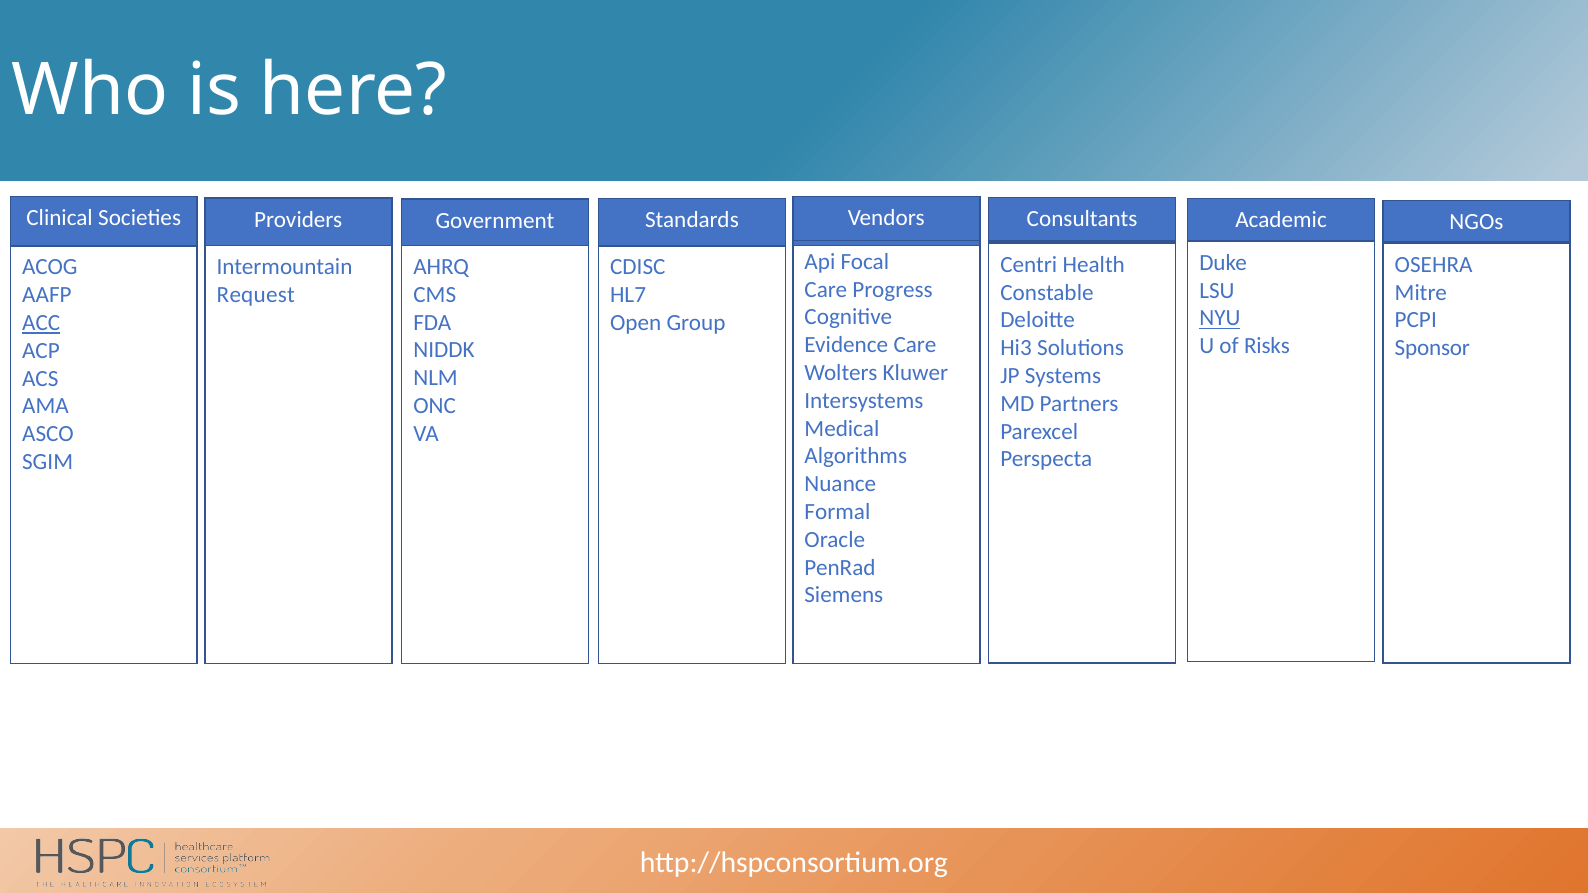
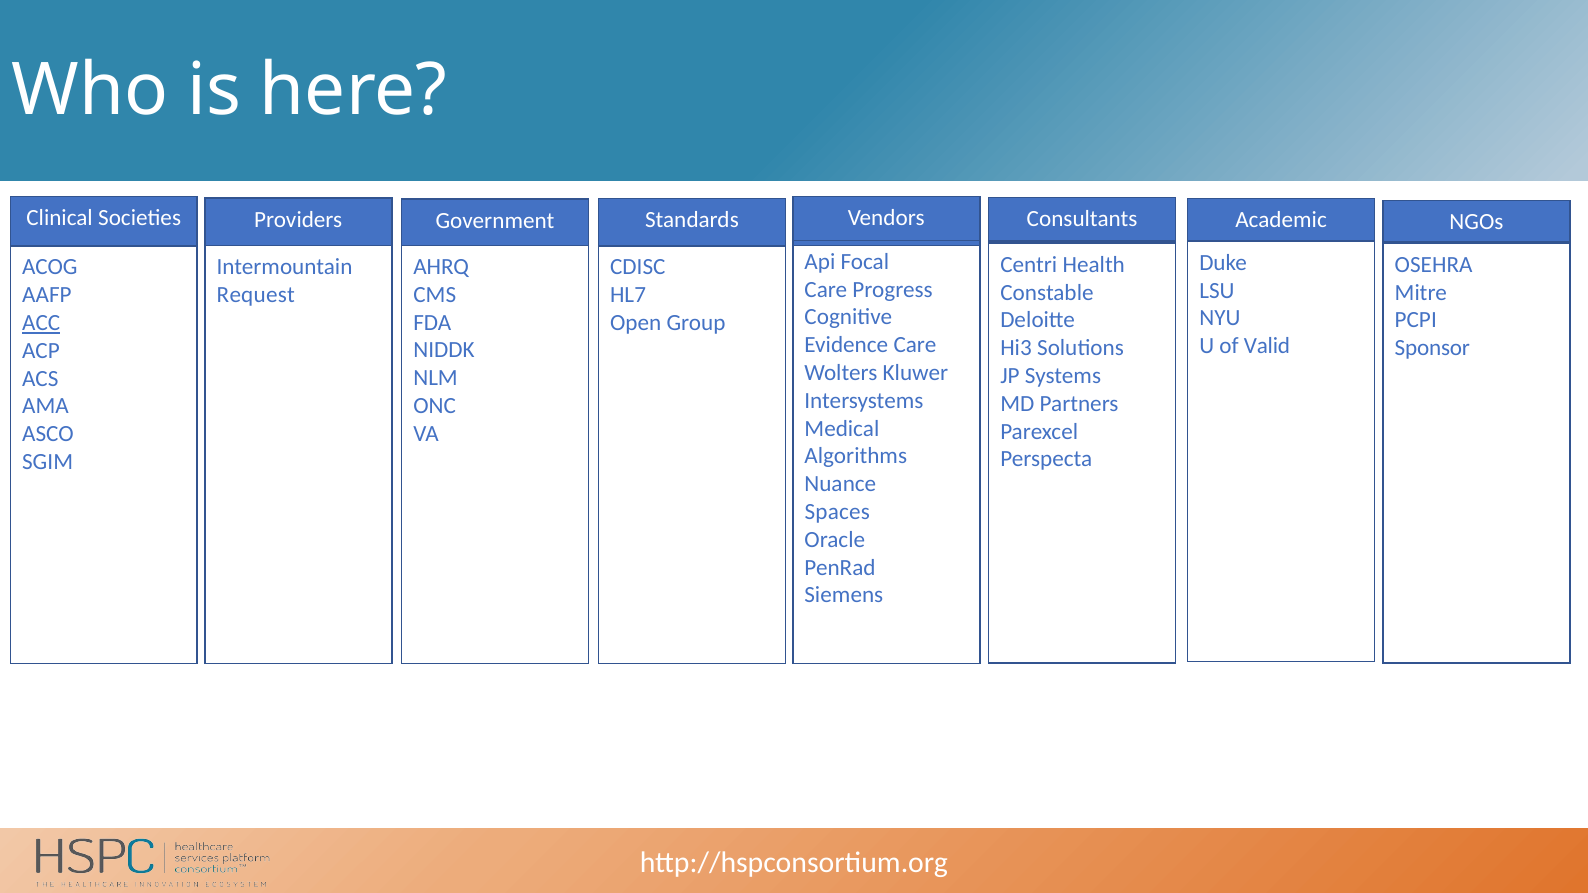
NYU underline: present -> none
Risks: Risks -> Valid
Formal: Formal -> Spaces
